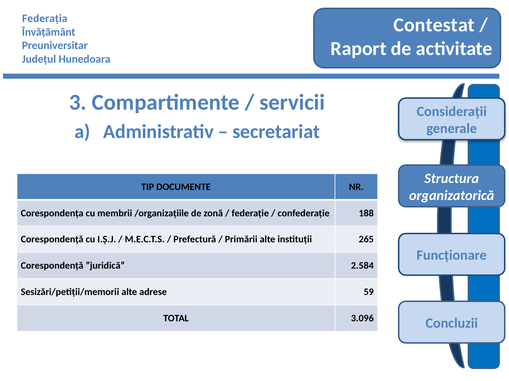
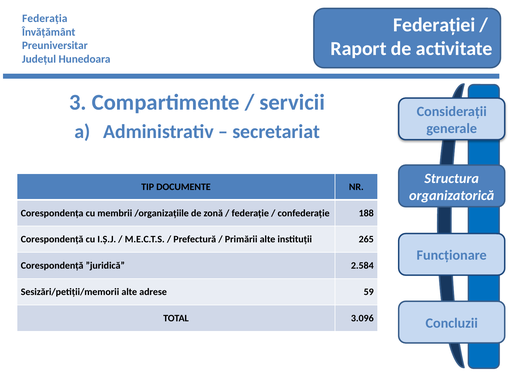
Contestat: Contestat -> Federației
